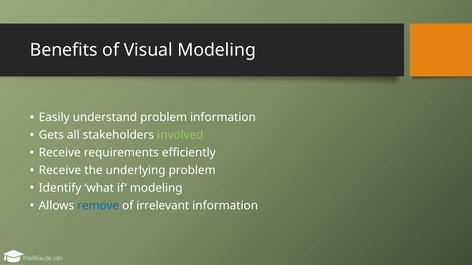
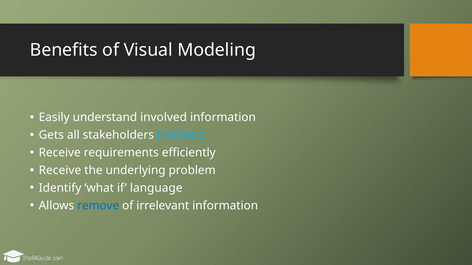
understand problem: problem -> involved
involved at (180, 135) colour: light green -> light blue
if modeling: modeling -> language
